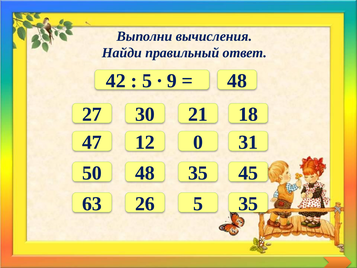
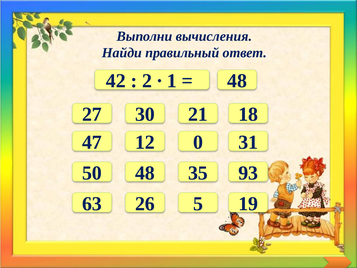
5 at (147, 81): 5 -> 2
9: 9 -> 1
45: 45 -> 93
5 35: 35 -> 19
